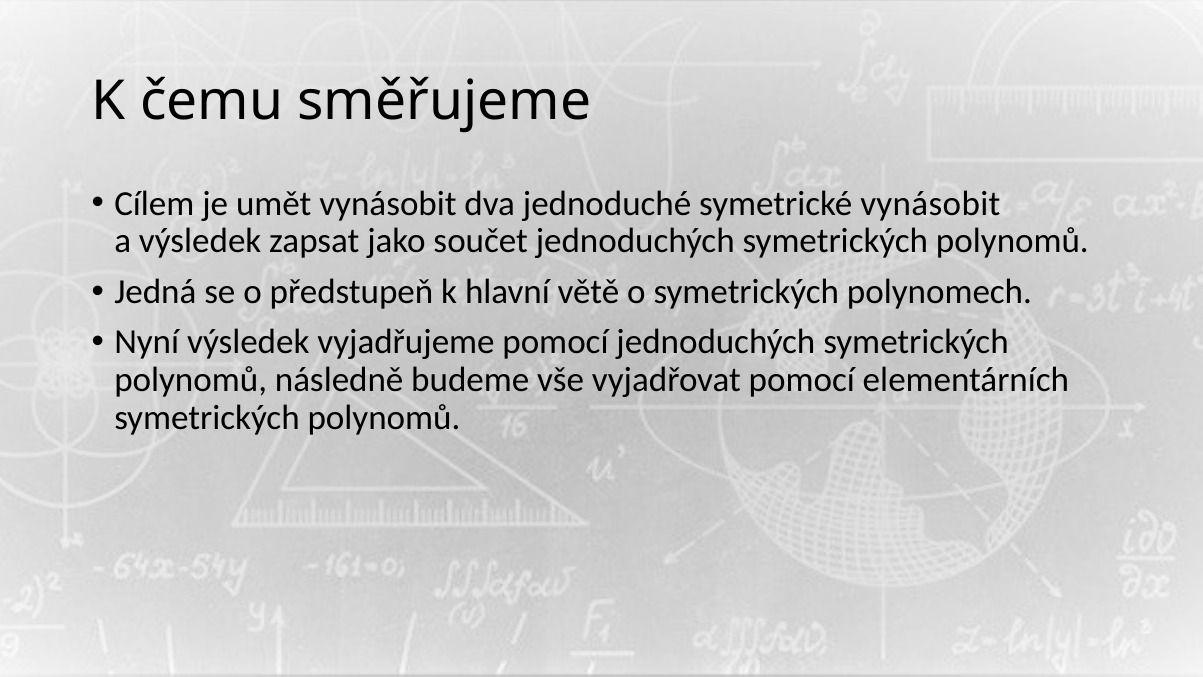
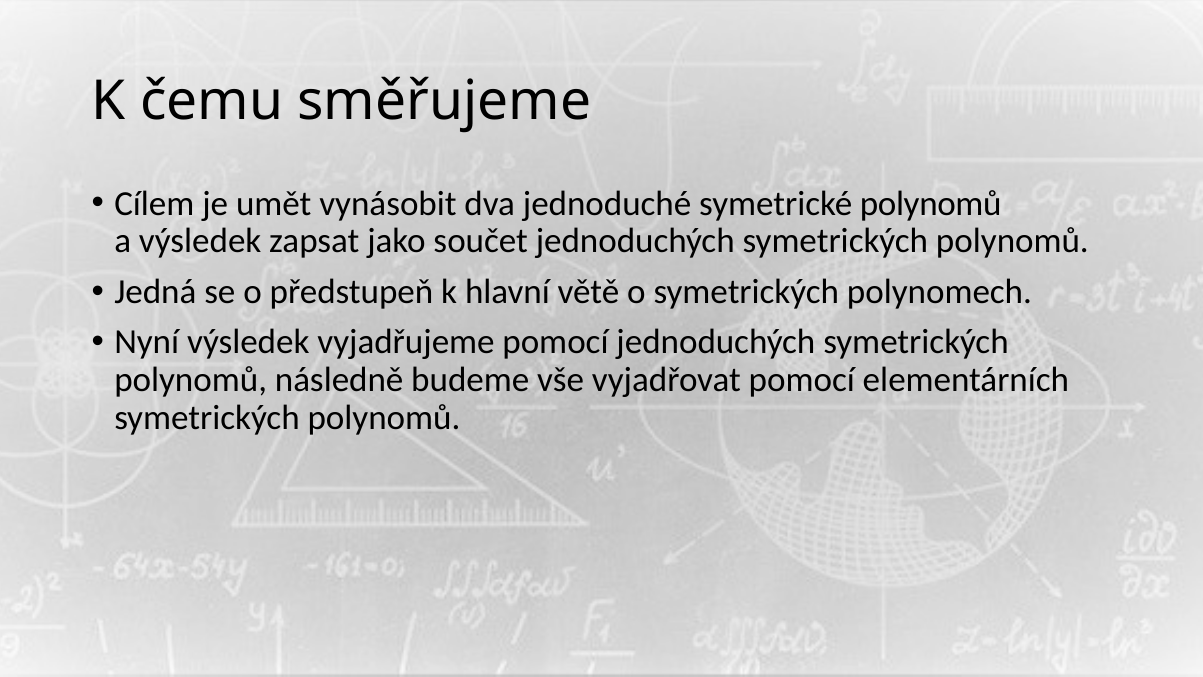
symetrické vynásobit: vynásobit -> polynomů
